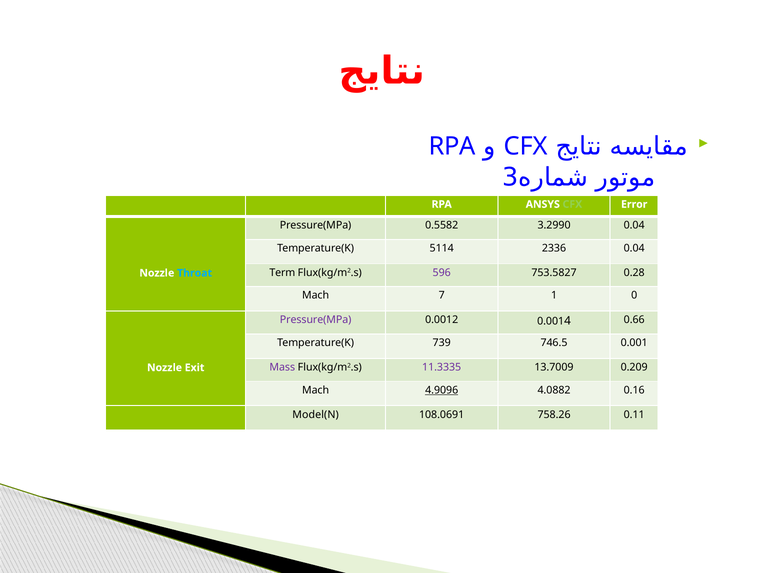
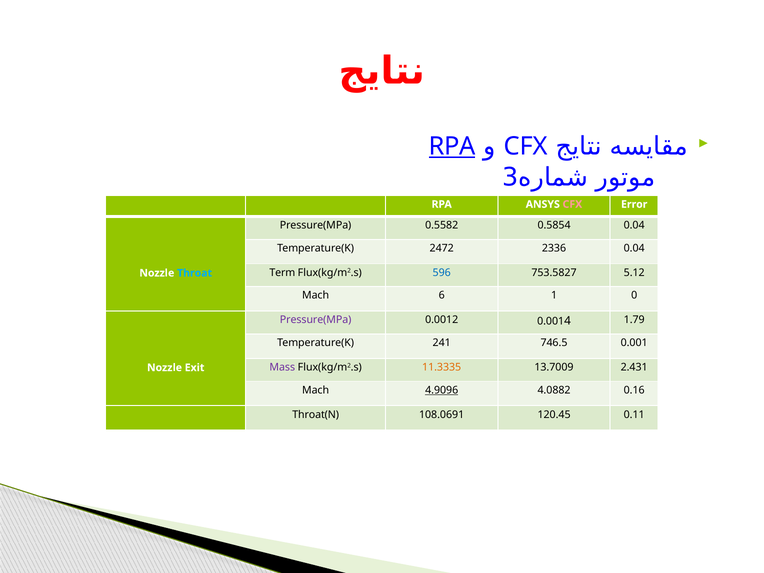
RPA at (452, 146) underline: none -> present
CFX at (572, 204) colour: light green -> pink
3.2990: 3.2990 -> 0.5854
5114: 5114 -> 2472
596 colour: purple -> blue
0.28: 0.28 -> 5.12
7: 7 -> 6
0.66: 0.66 -> 1.79
739: 739 -> 241
11.3335 colour: purple -> orange
0.209: 0.209 -> 2.431
Model(N: Model(N -> Throat(N
758.26: 758.26 -> 120.45
